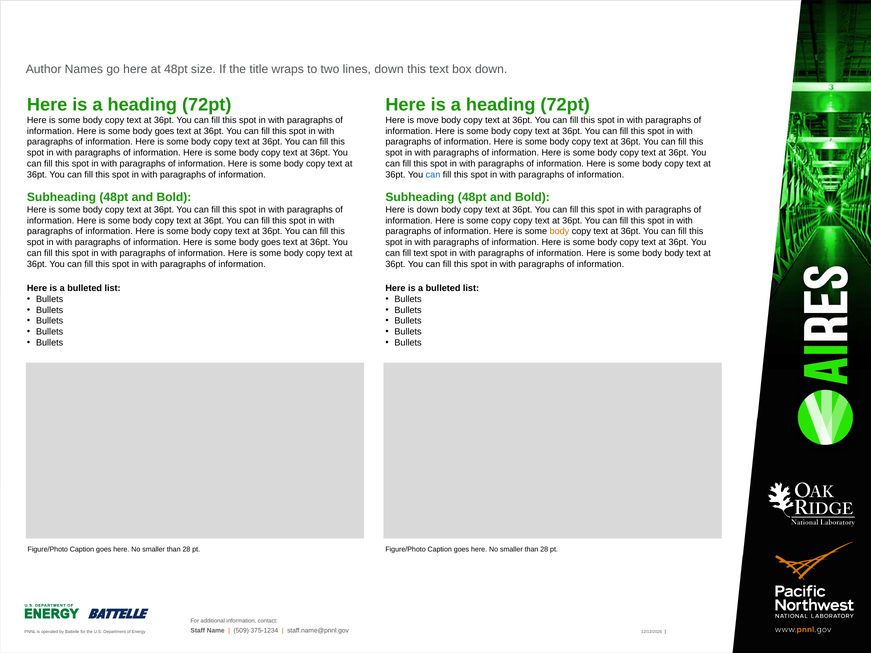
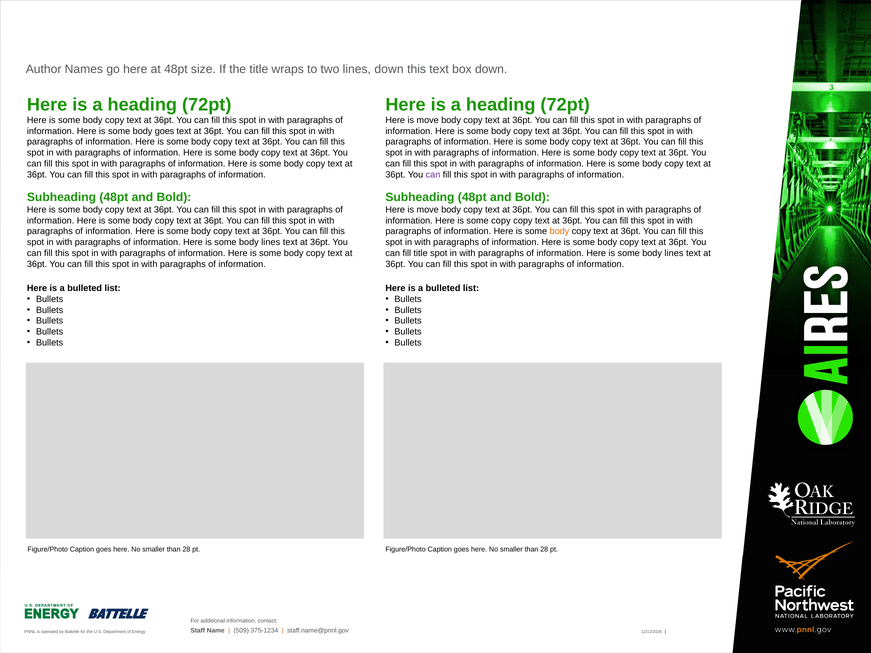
can at (433, 175) colour: blue -> purple
down at (428, 210): down -> move
goes at (271, 242): goes -> lines
fill text: text -> title
body at (674, 253): body -> lines
